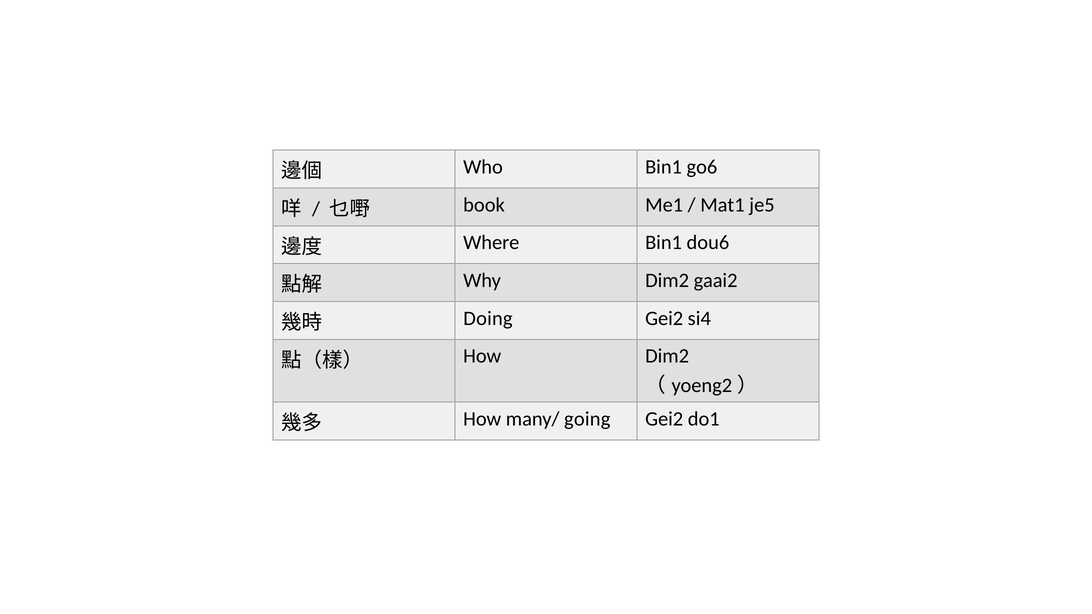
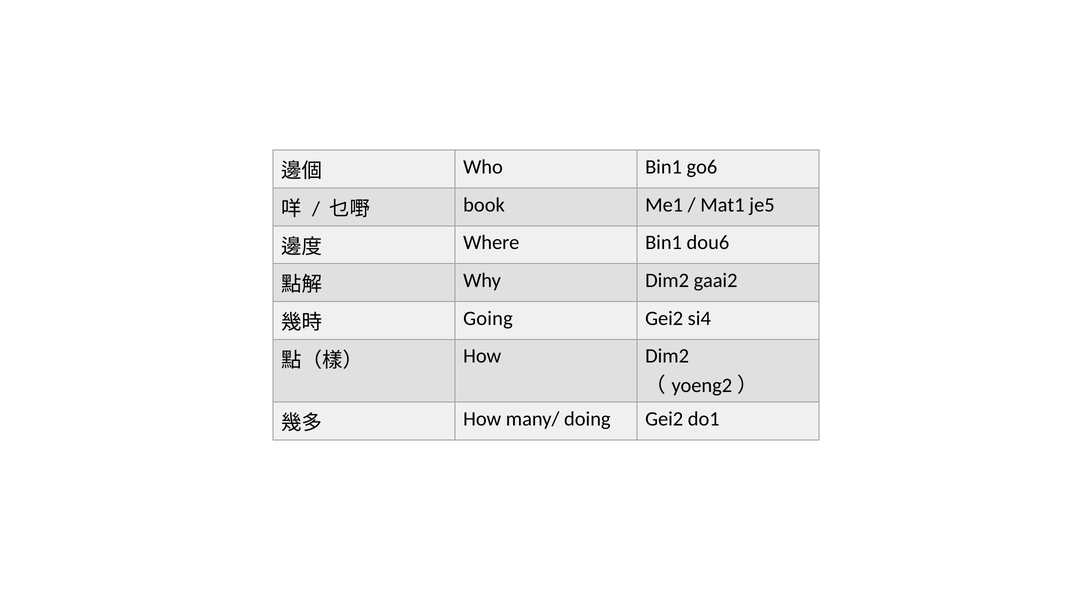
Doing: Doing -> Going
going: going -> doing
